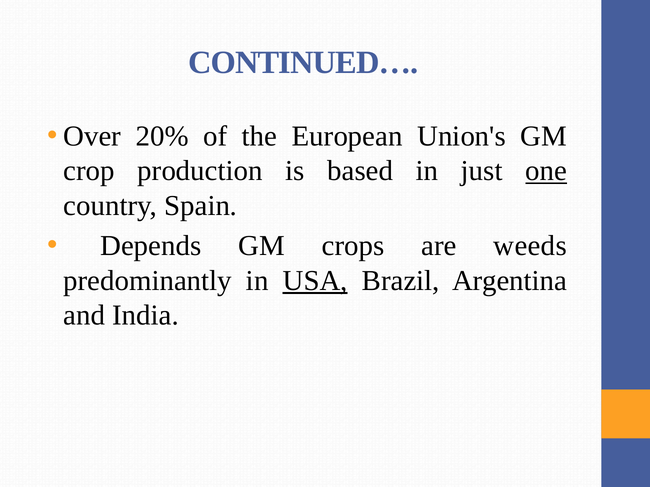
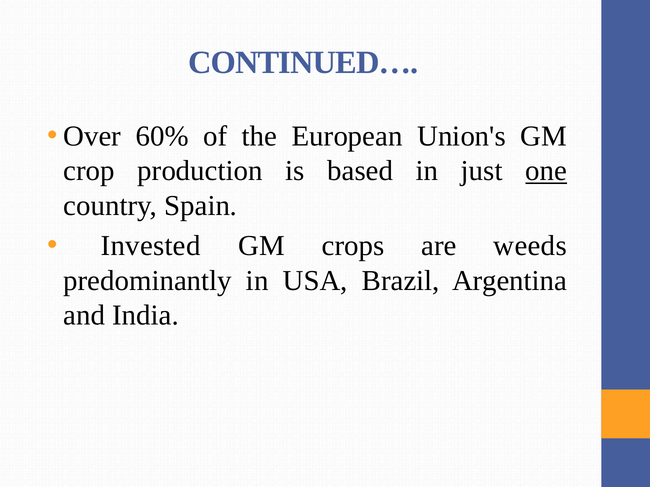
20%: 20% -> 60%
Depends: Depends -> Invested
USA underline: present -> none
